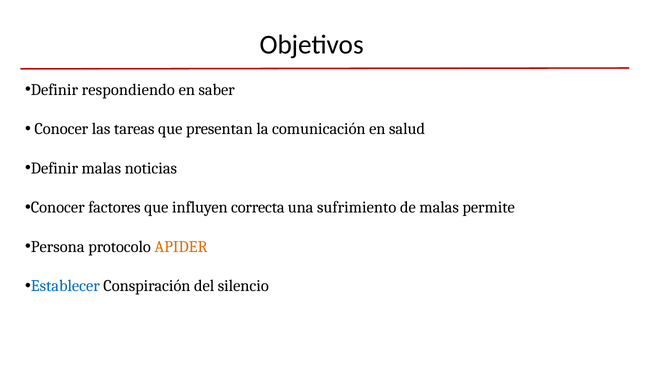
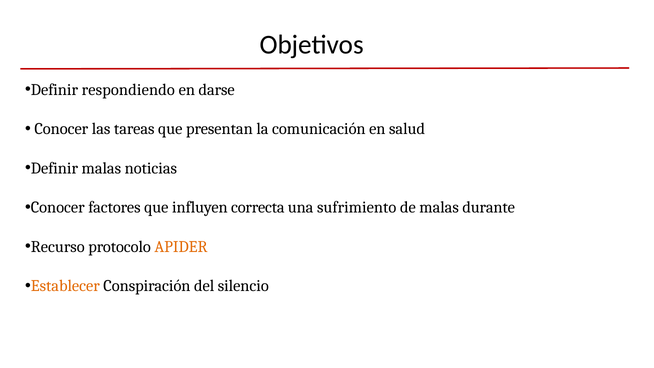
saber: saber -> darse
permite: permite -> durante
Persona: Persona -> Recurso
Establecer colour: blue -> orange
